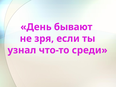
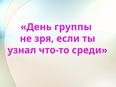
бывают: бывают -> группы
